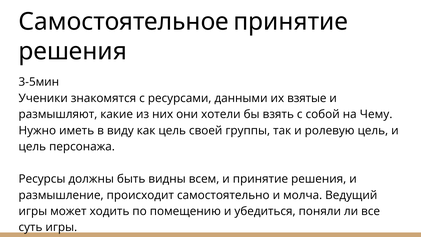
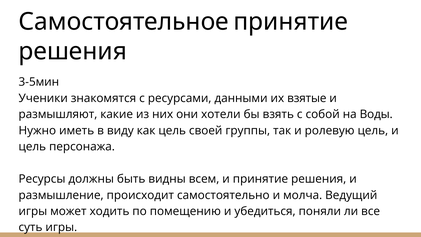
Чему: Чему -> Воды
